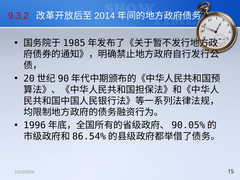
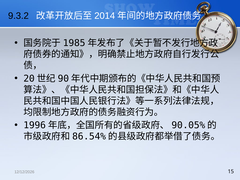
9.3.2 colour: red -> black
